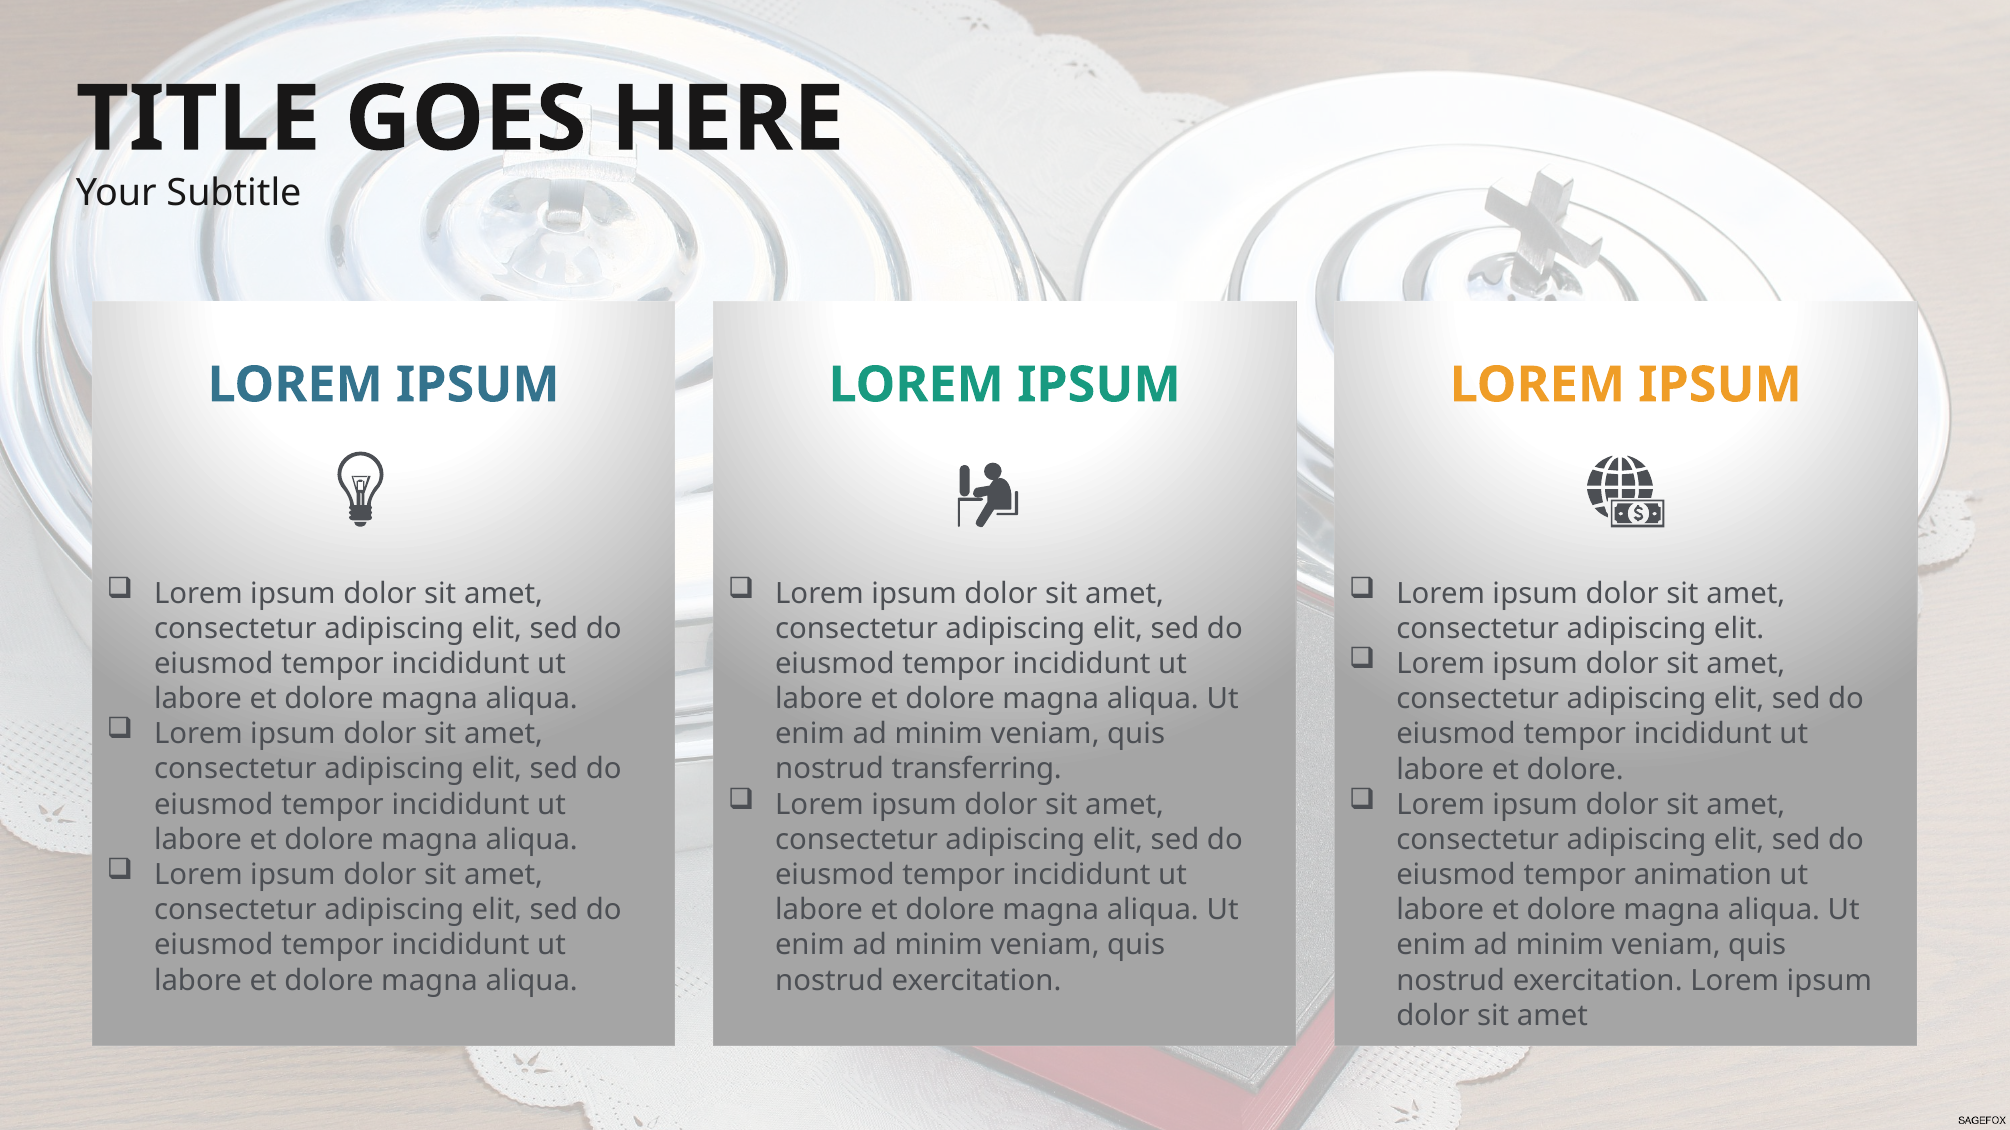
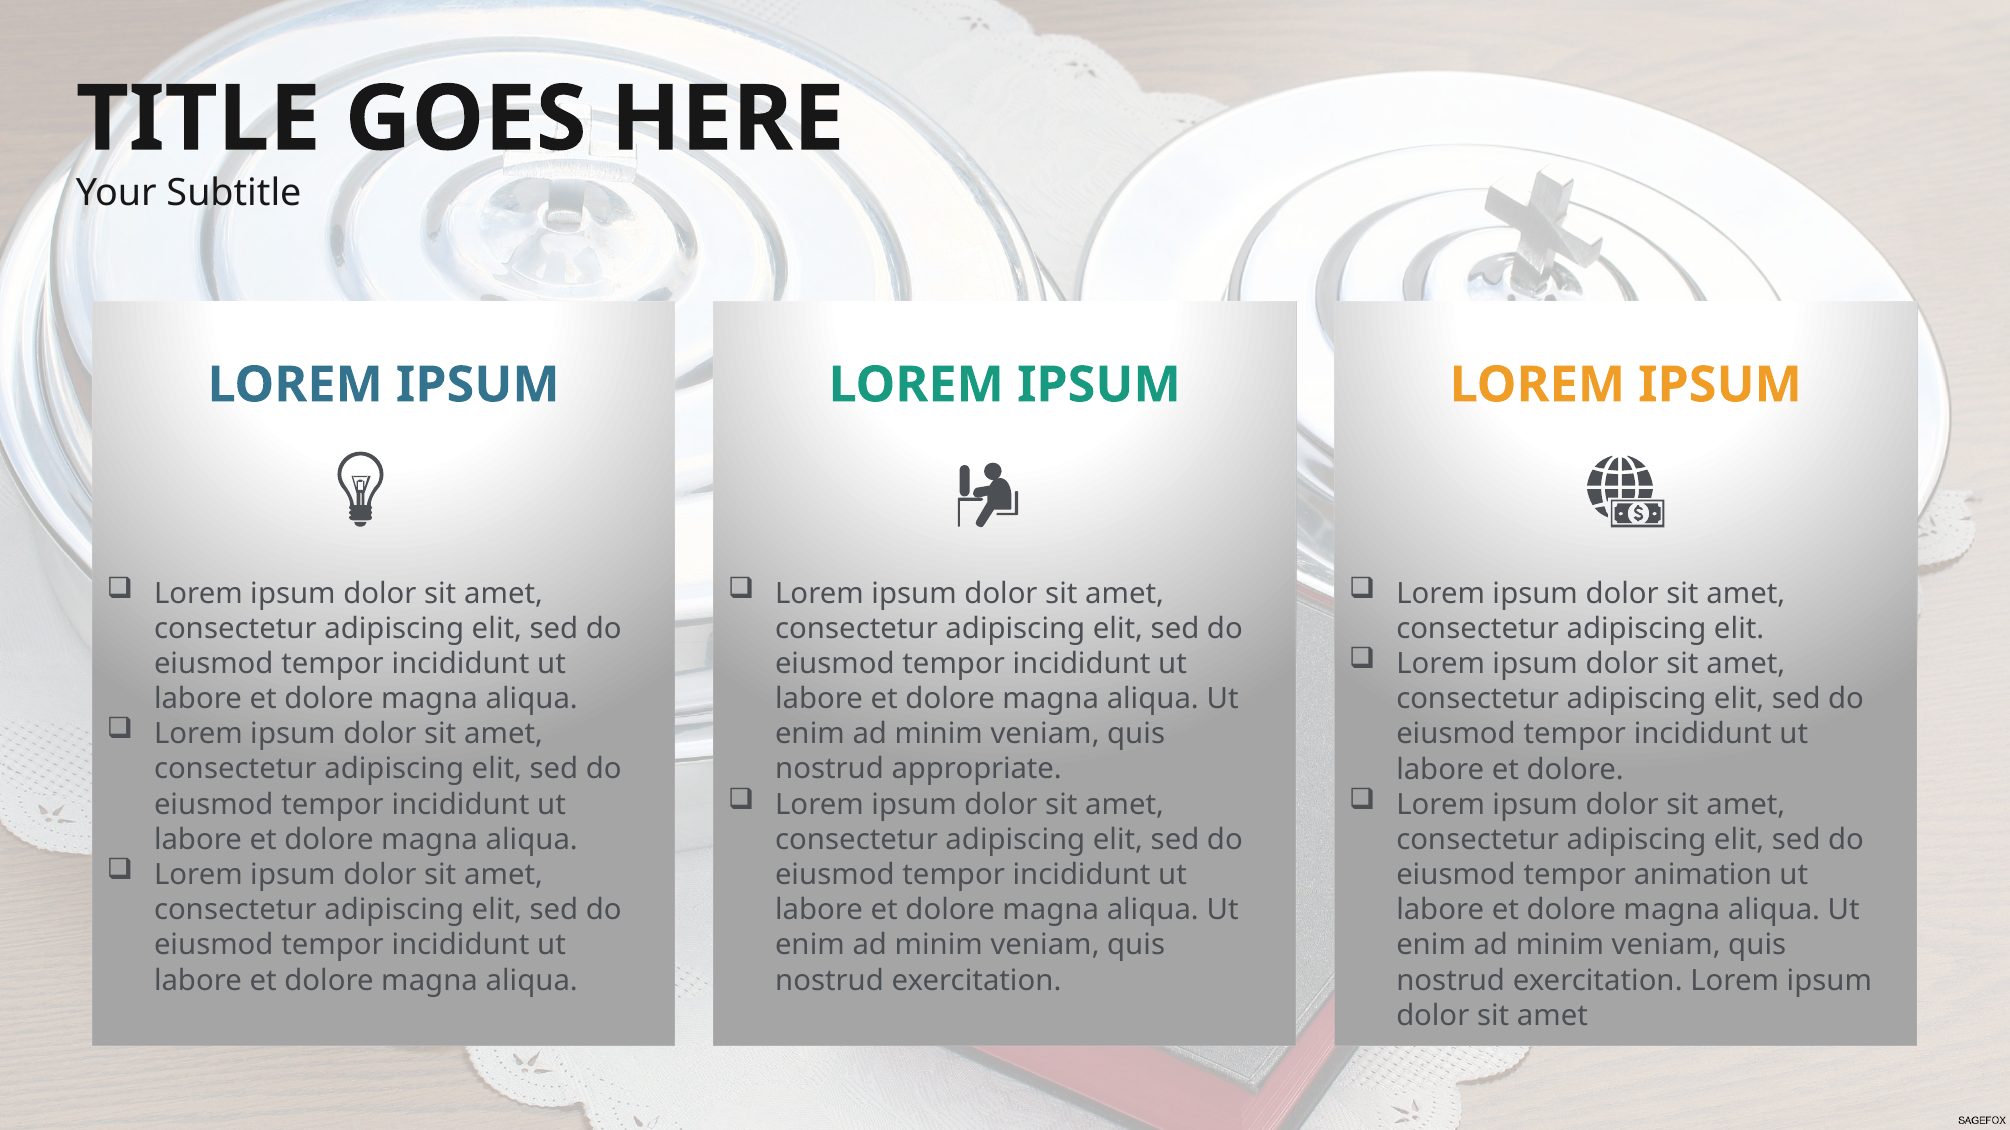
transferring: transferring -> appropriate
